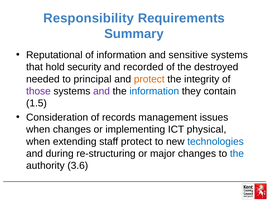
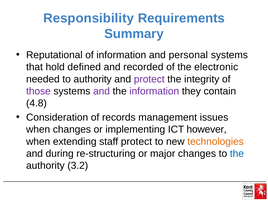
sensitive: sensitive -> personal
security: security -> defined
destroyed: destroyed -> electronic
to principal: principal -> authority
protect at (149, 79) colour: orange -> purple
information at (154, 91) colour: blue -> purple
1.5: 1.5 -> 4.8
physical: physical -> however
technologies colour: blue -> orange
3.6: 3.6 -> 3.2
